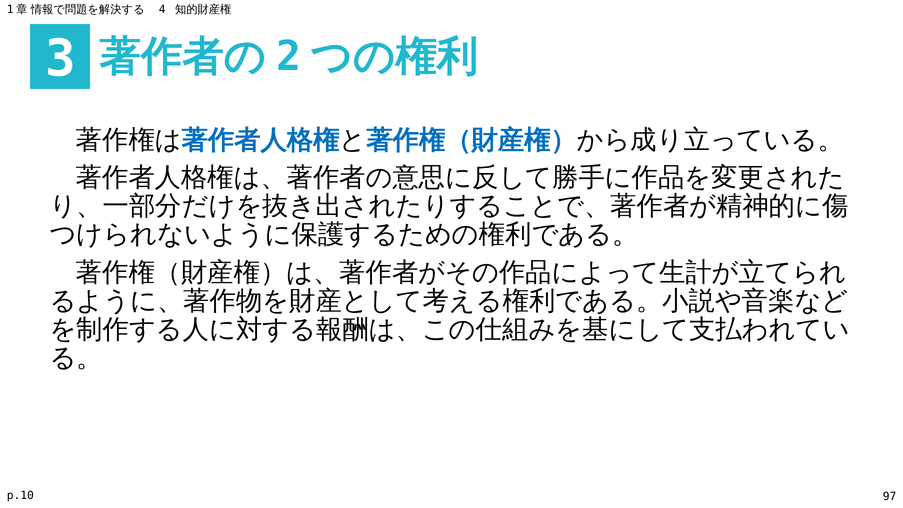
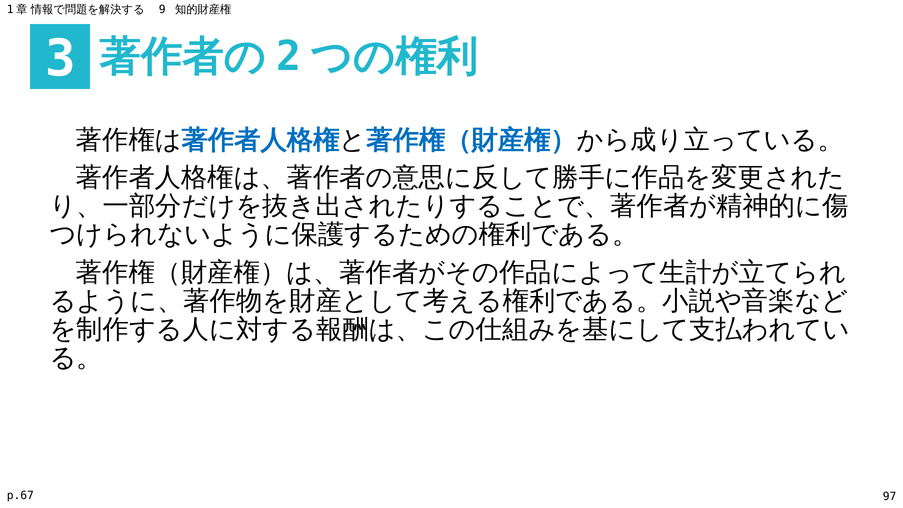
4: 4 -> 9
p.10: p.10 -> p.67
